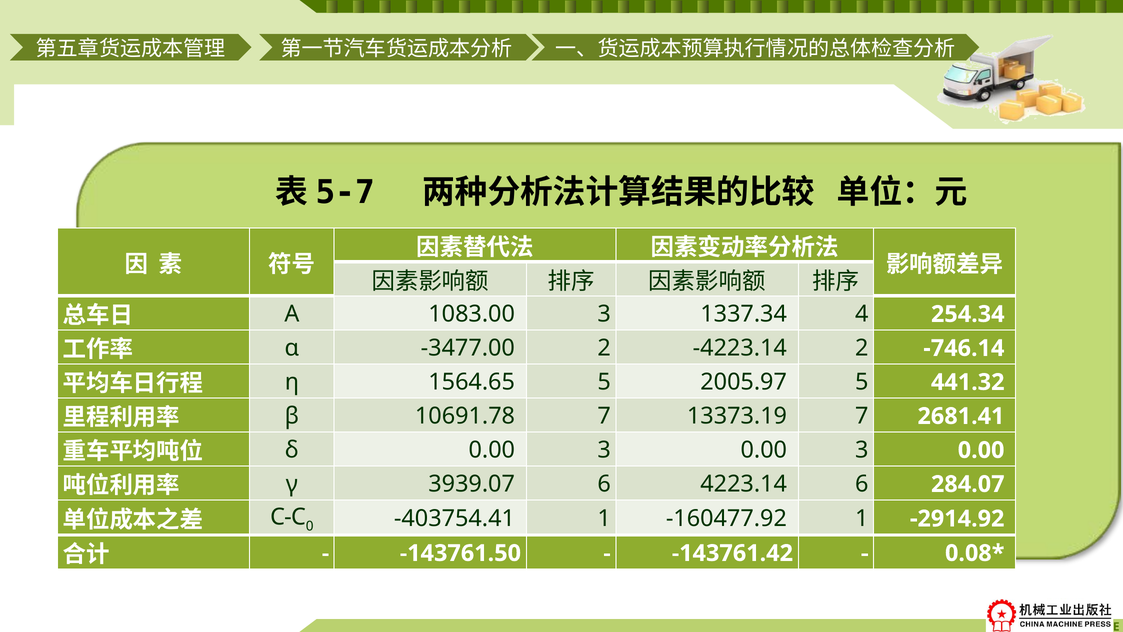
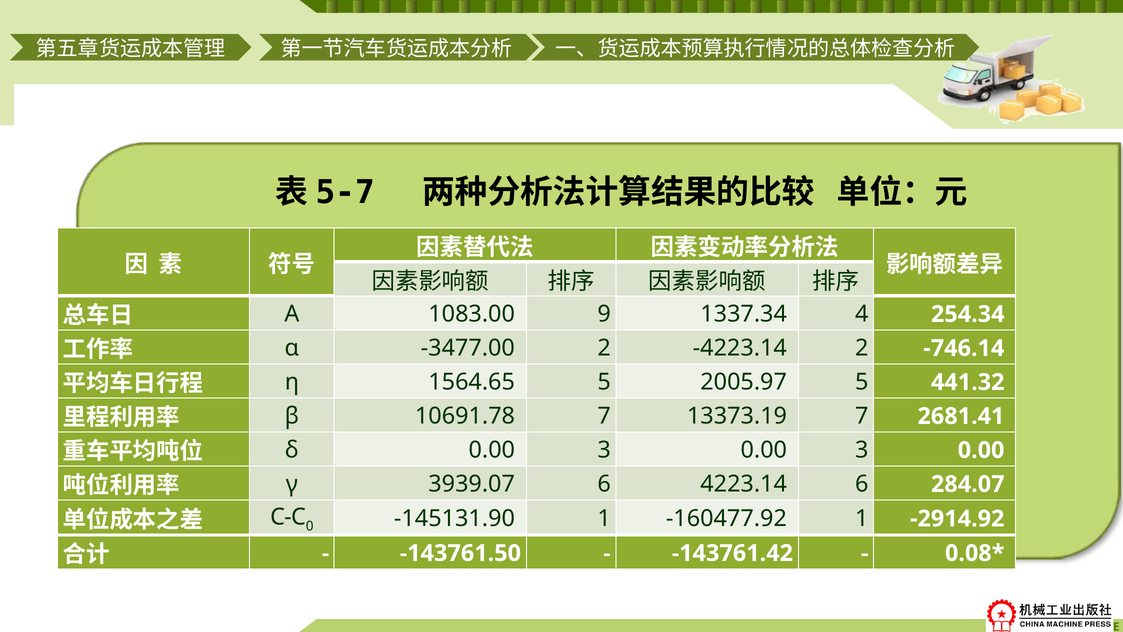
1083.00 3: 3 -> 9
-403754.41: -403754.41 -> -145131.90
